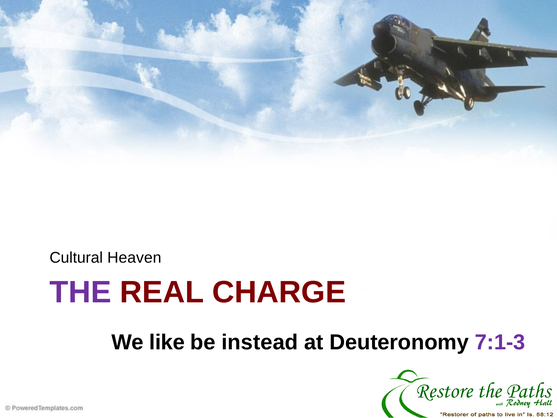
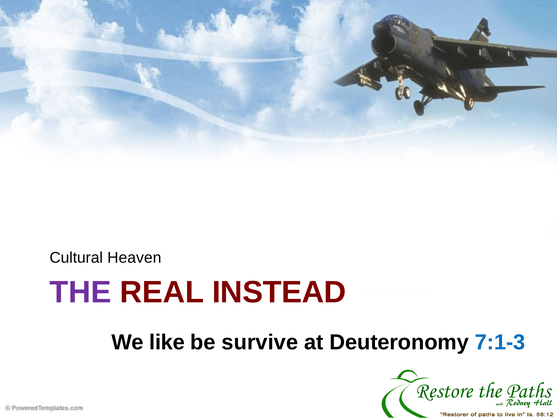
CHARGE: CHARGE -> INSTEAD
instead: instead -> survive
7:1-3 colour: purple -> blue
